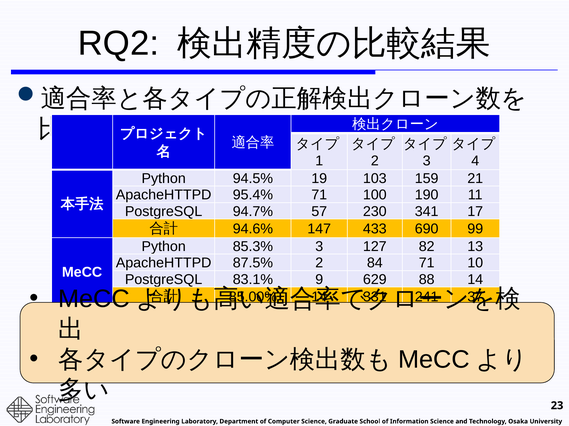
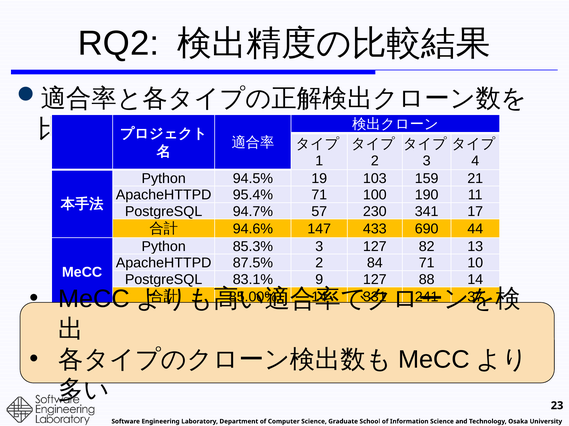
99: 99 -> 44
9 629: 629 -> 127
